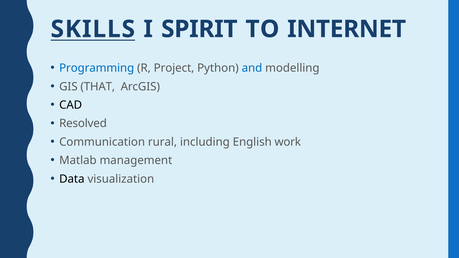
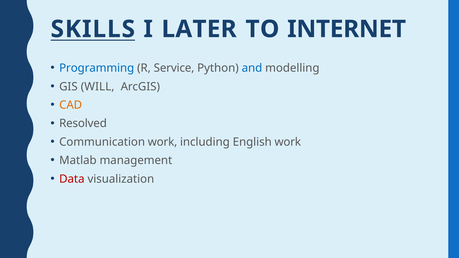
SPIRIT: SPIRIT -> LATER
Project: Project -> Service
THAT: THAT -> WILL
CAD colour: black -> orange
Communication rural: rural -> work
Data colour: black -> red
